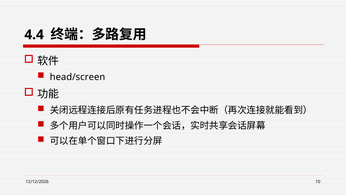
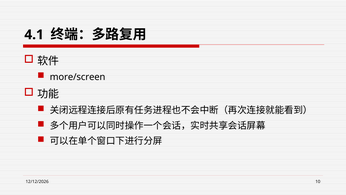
4.4: 4.4 -> 4.1
head/screen: head/screen -> more/screen
